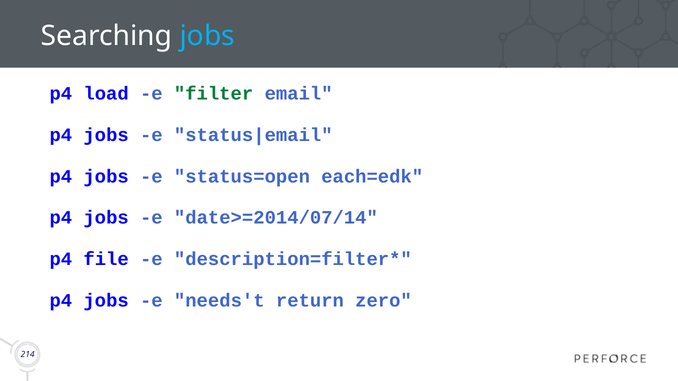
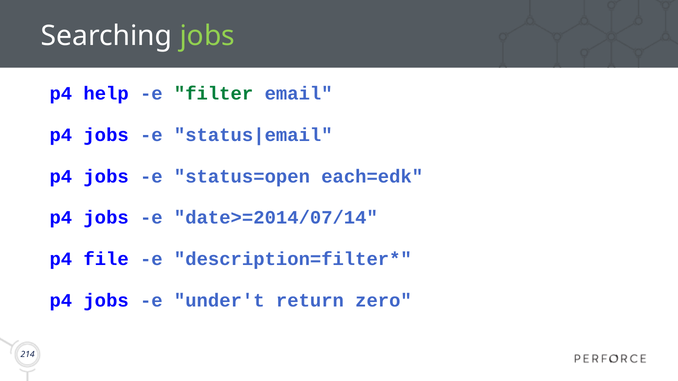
jobs at (207, 36) colour: light blue -> light green
load: load -> help
needs't: needs't -> under't
